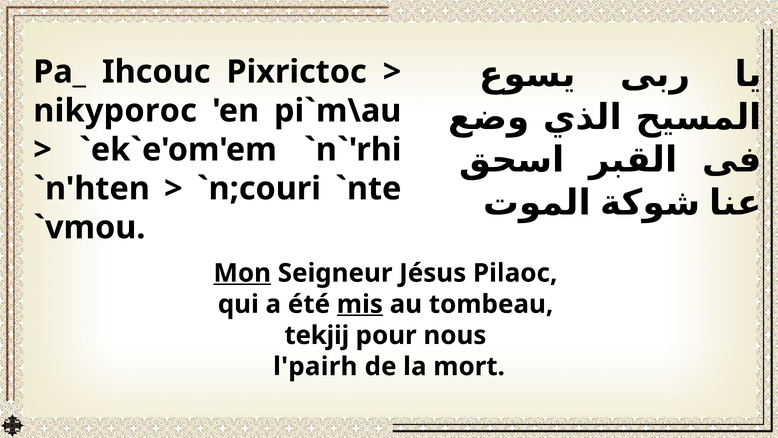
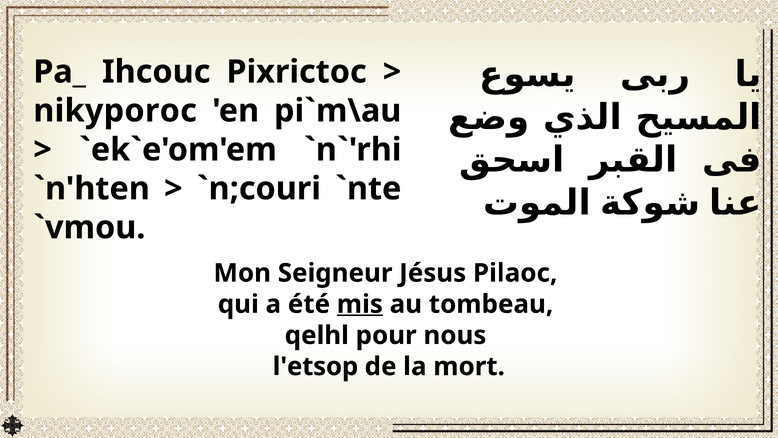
Mon underline: present -> none
tekjij: tekjij -> qelhl
l'pairh: l'pairh -> l'etsop
